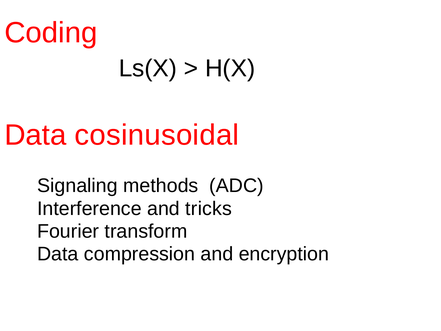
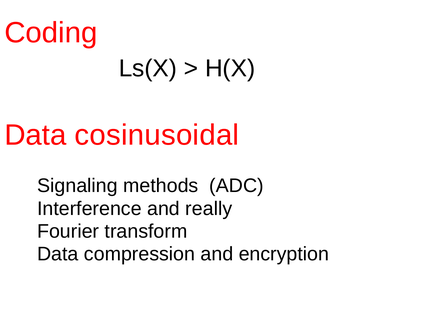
tricks: tricks -> really
